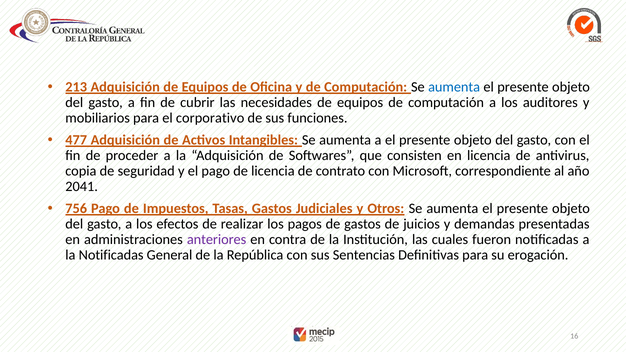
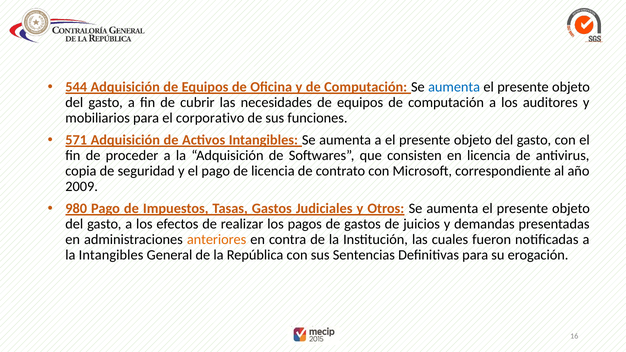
213: 213 -> 544
477: 477 -> 571
2041: 2041 -> 2009
756: 756 -> 980
anteriores colour: purple -> orange
la Notificadas: Notificadas -> Intangibles
